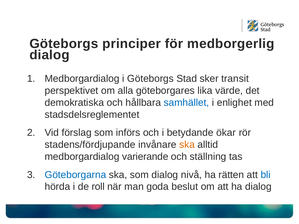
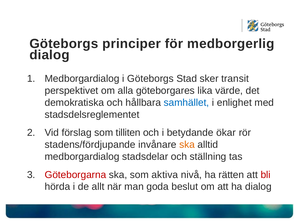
införs: införs -> tilliten
varierande: varierande -> stadsdelar
Göteborgarna colour: blue -> red
som dialog: dialog -> aktiva
bli colour: blue -> red
roll: roll -> allt
